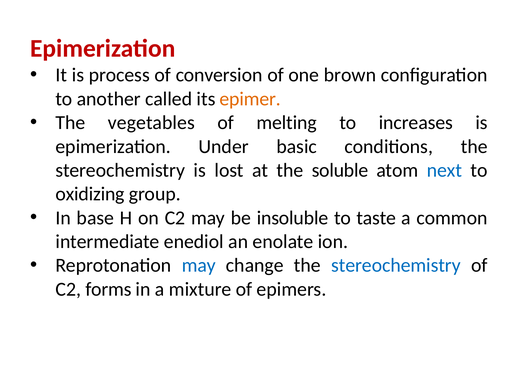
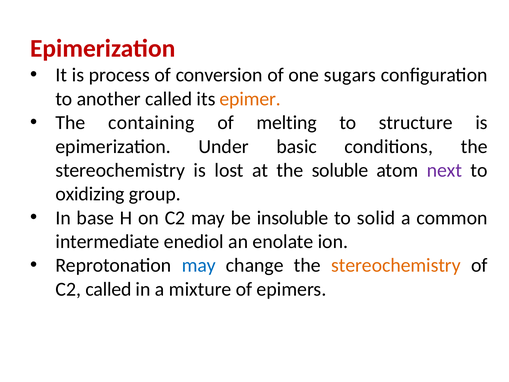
brown: brown -> sugars
vegetables: vegetables -> containing
increases: increases -> structure
next colour: blue -> purple
taste: taste -> solid
stereochemistry at (396, 265) colour: blue -> orange
C2 forms: forms -> called
